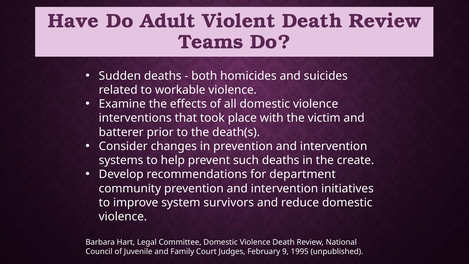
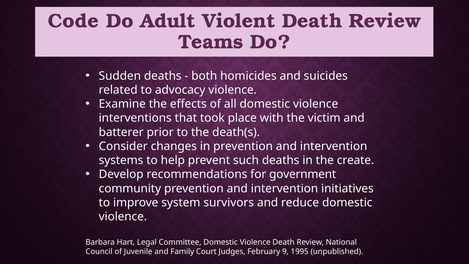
Have: Have -> Code
workable: workable -> advocacy
department: department -> government
